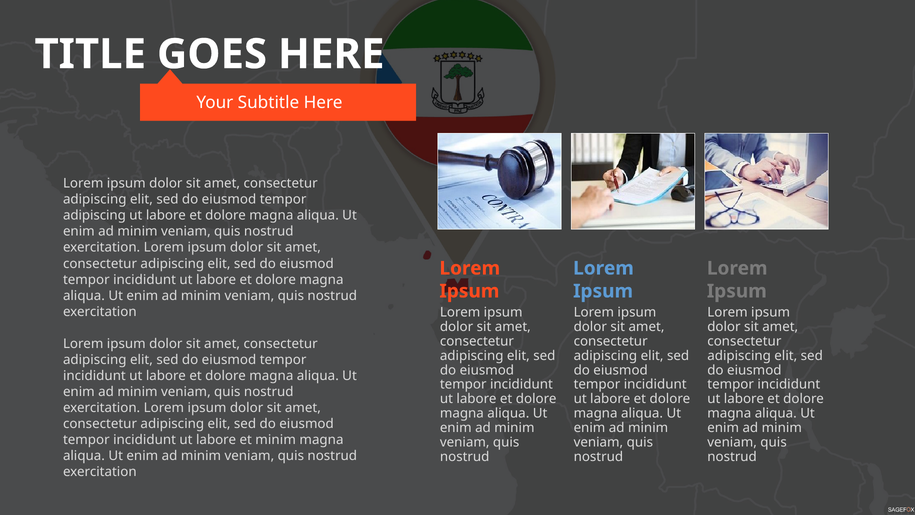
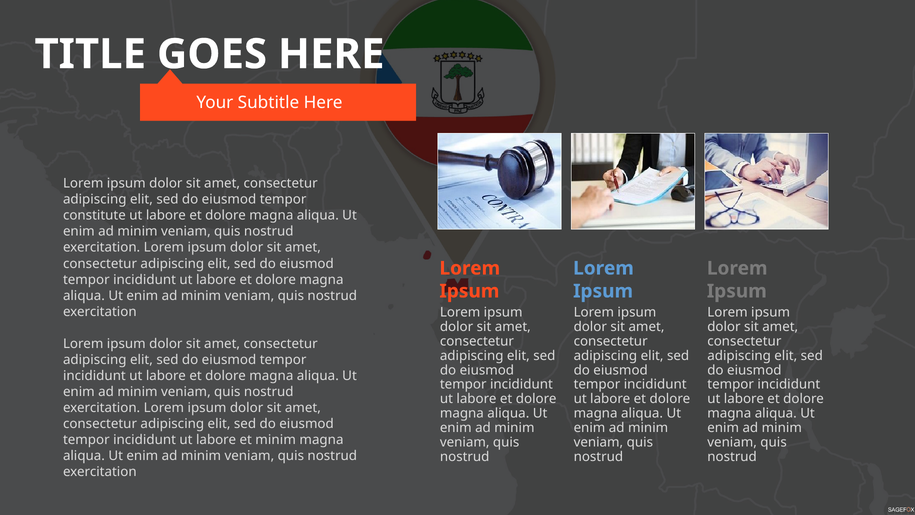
adipiscing at (94, 215): adipiscing -> constitute
